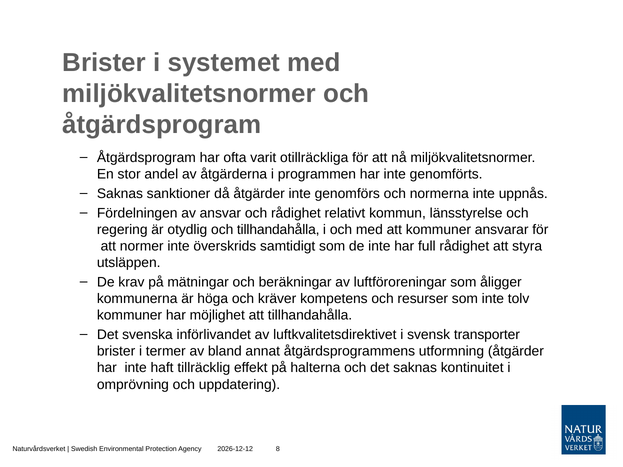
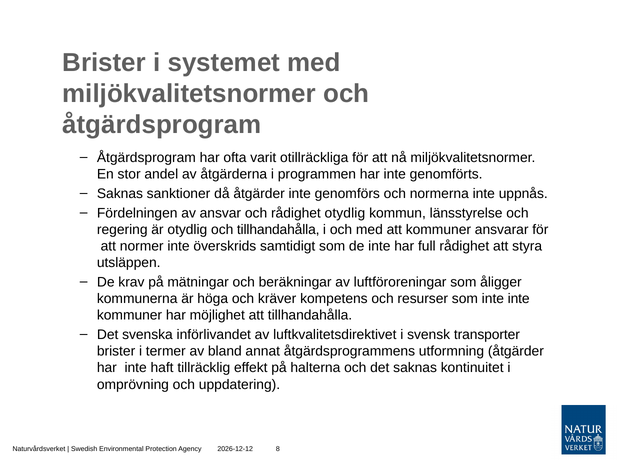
rådighet relativt: relativt -> otydlig
inte tolv: tolv -> inte
